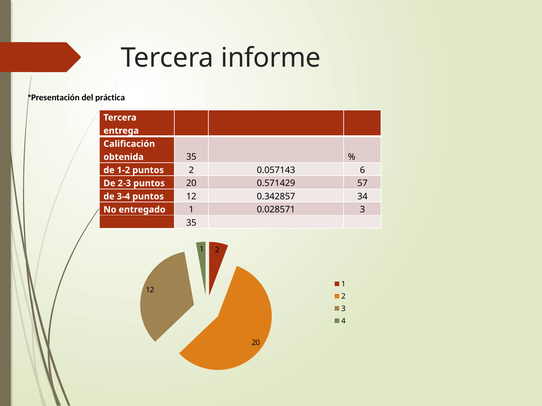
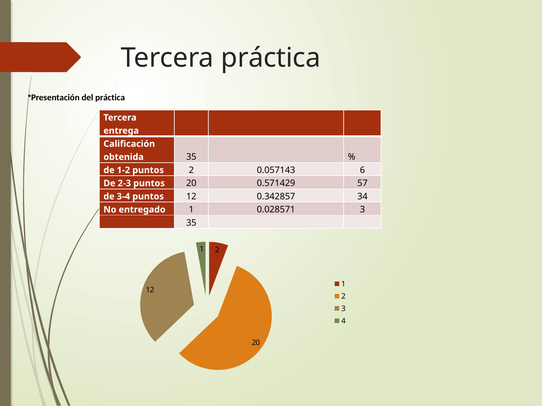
Tercera informe: informe -> práctica
